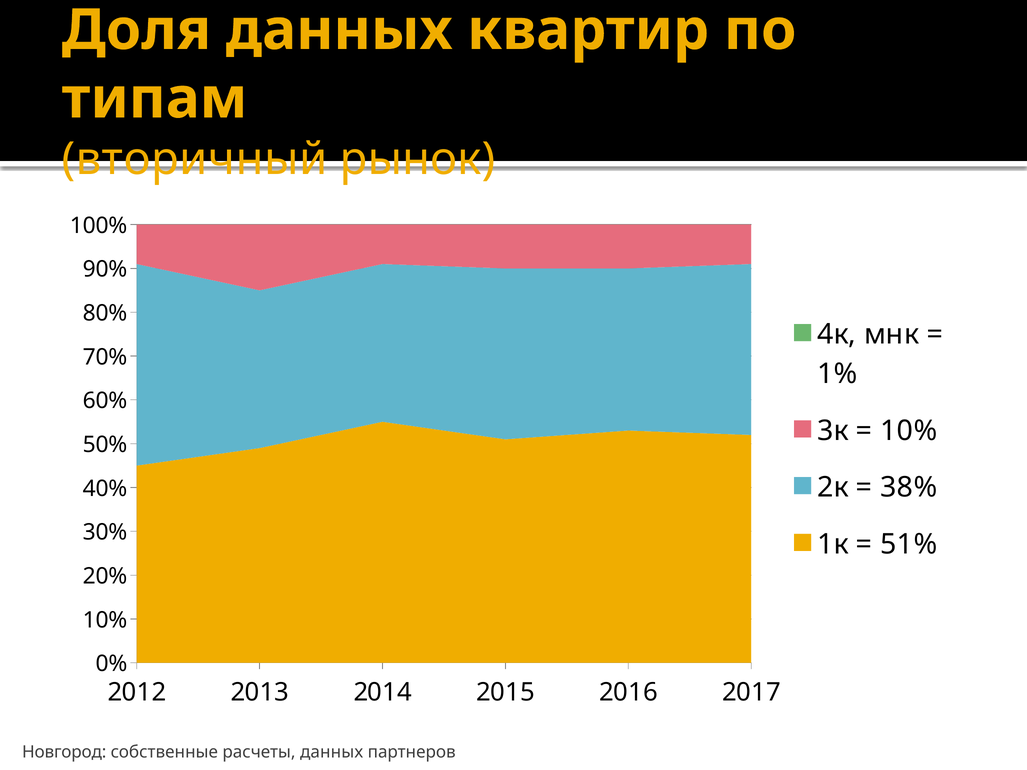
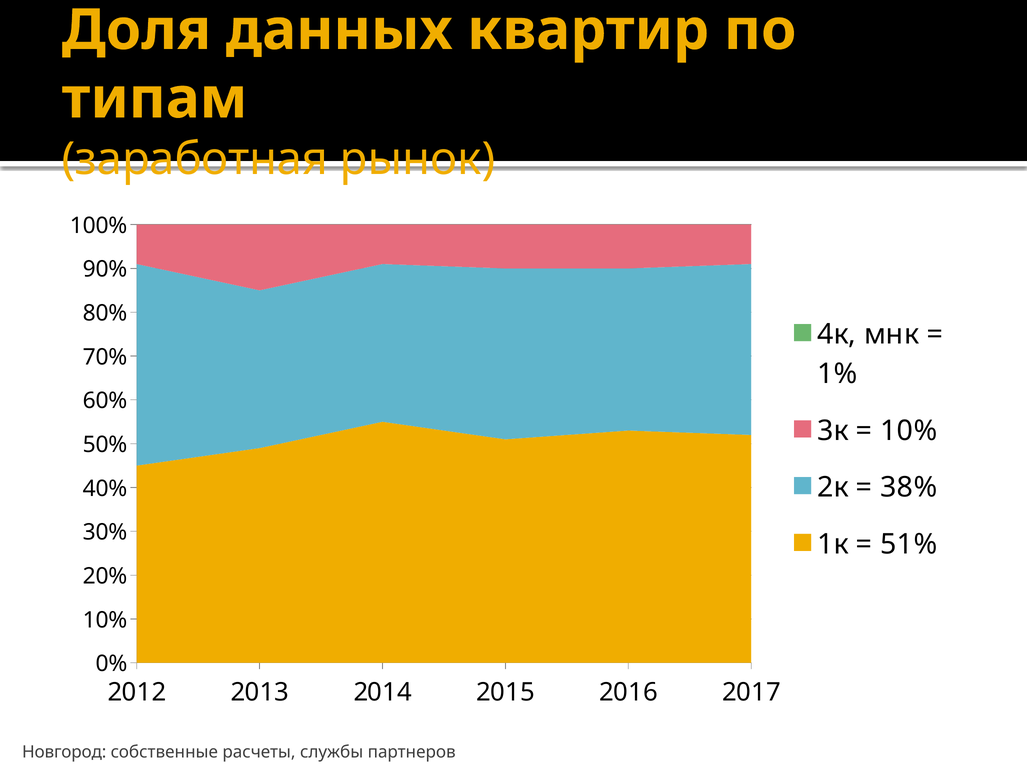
вторичный: вторичный -> заработная
расчеты данных: данных -> службы
